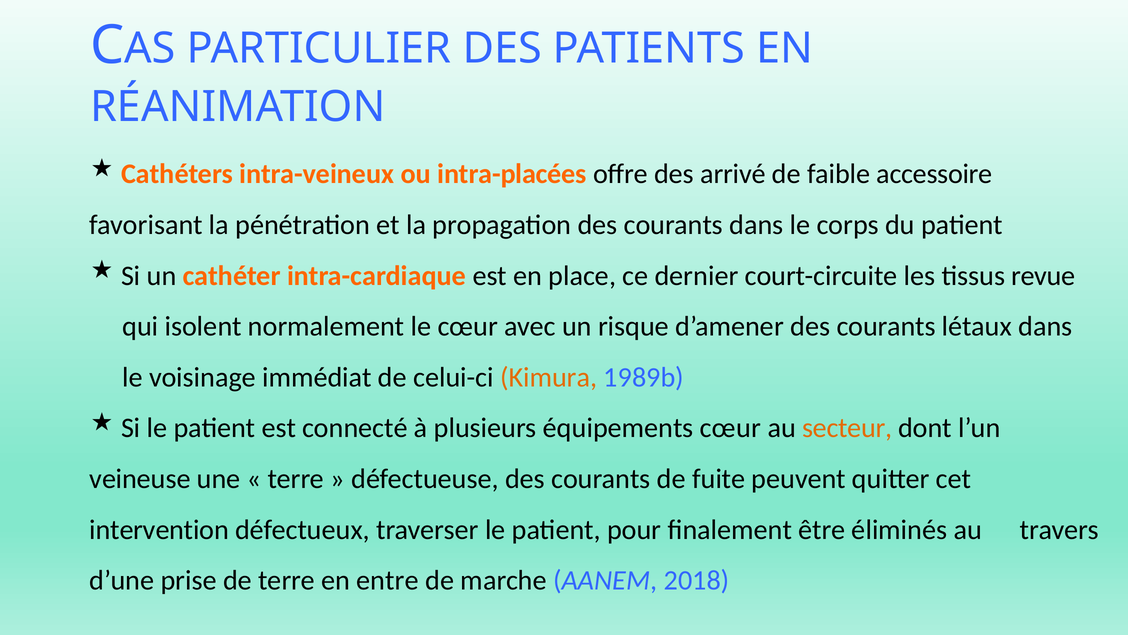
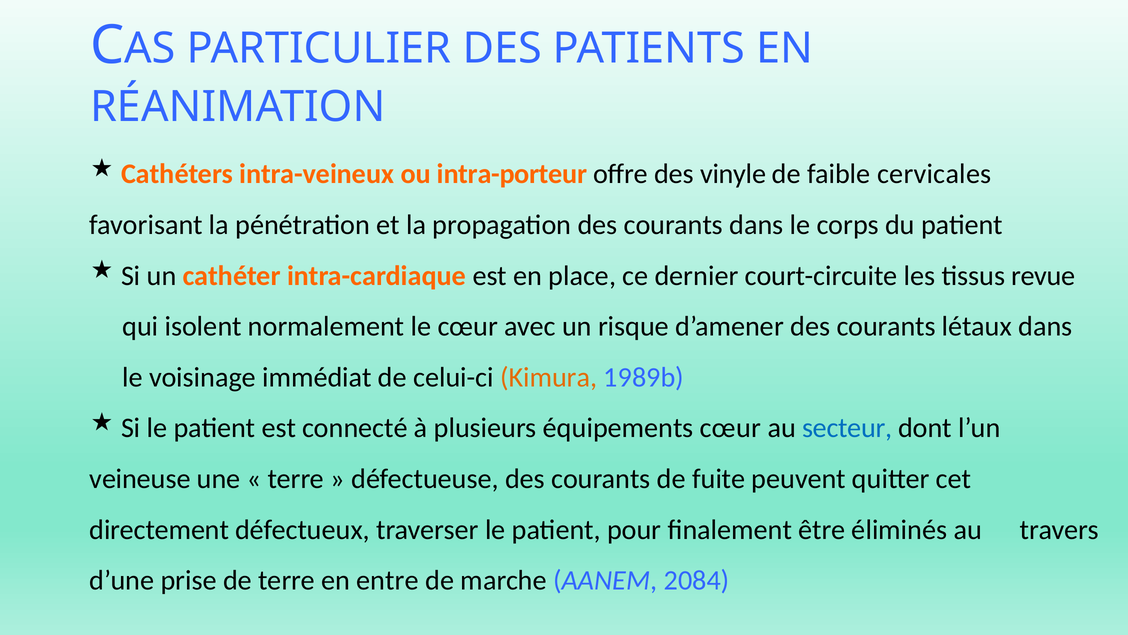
intra-placées: intra-placées -> intra-porteur
arrivé: arrivé -> vinyle
accessoire: accessoire -> cervicales
secteur colour: orange -> blue
intervention: intervention -> directement
2018: 2018 -> 2084
